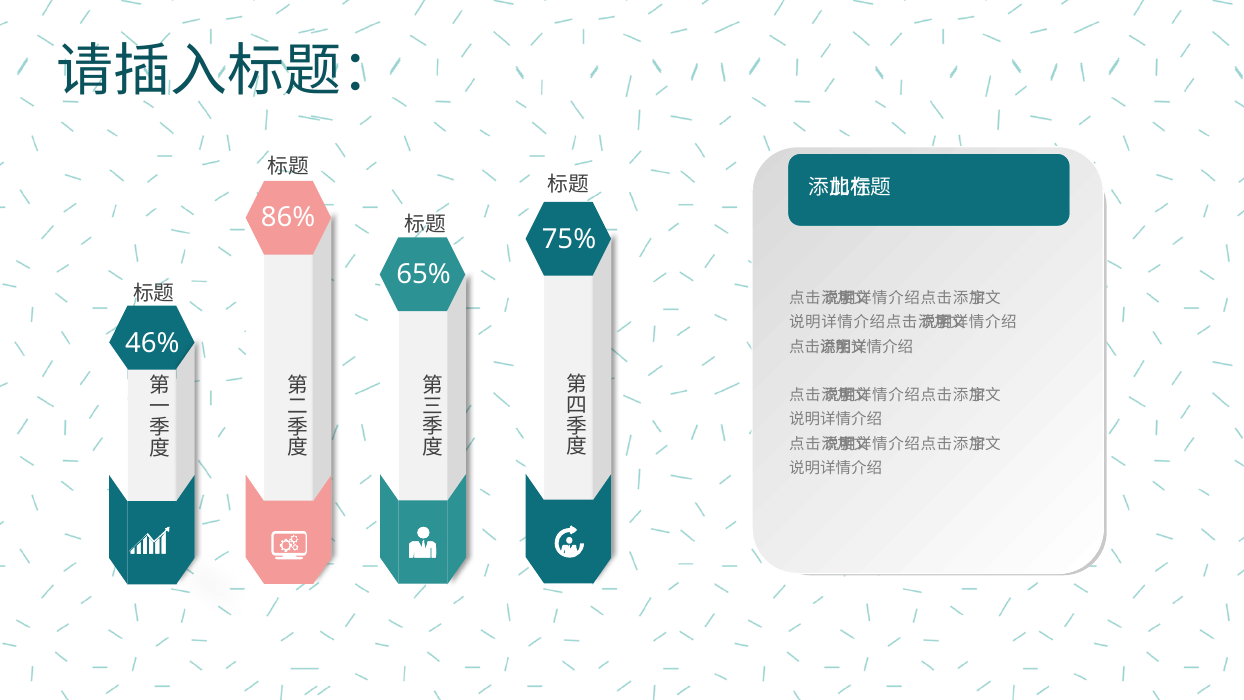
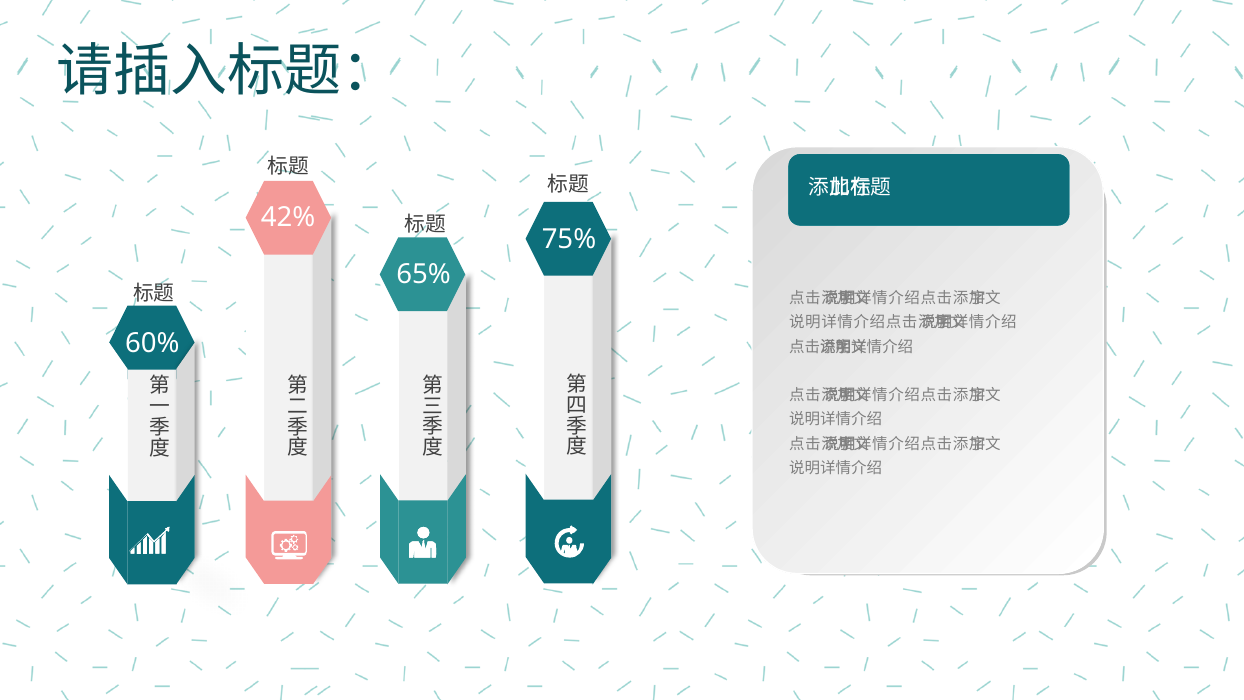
86%: 86% -> 42%
46%: 46% -> 60%
